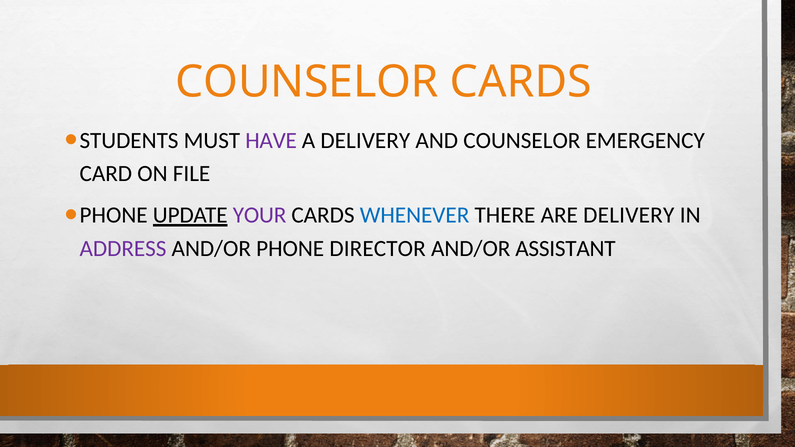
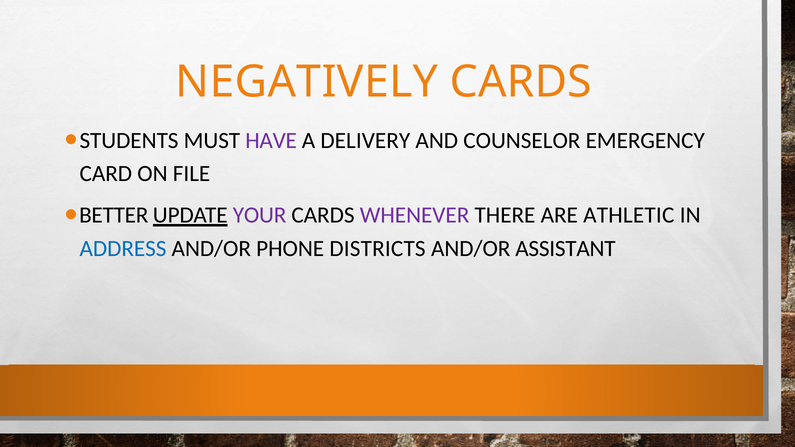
COUNSELOR at (307, 82): COUNSELOR -> NEGATIVELY
PHONE at (114, 215): PHONE -> BETTER
WHENEVER colour: blue -> purple
ARE DELIVERY: DELIVERY -> ATHLETIC
ADDRESS colour: purple -> blue
DIRECTOR: DIRECTOR -> DISTRICTS
